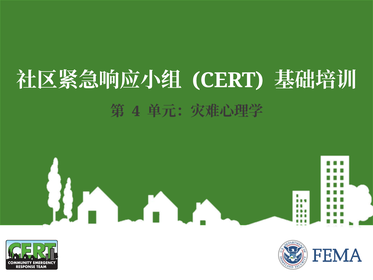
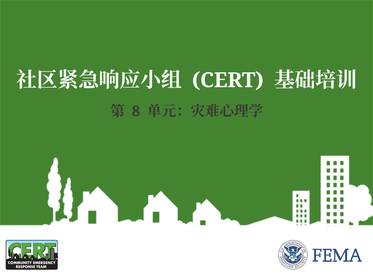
4: 4 -> 8
